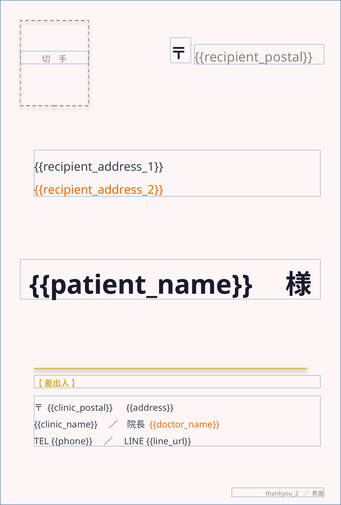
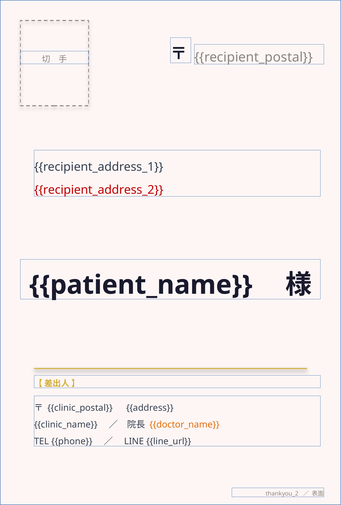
recipient_address_2 colour: orange -> red
